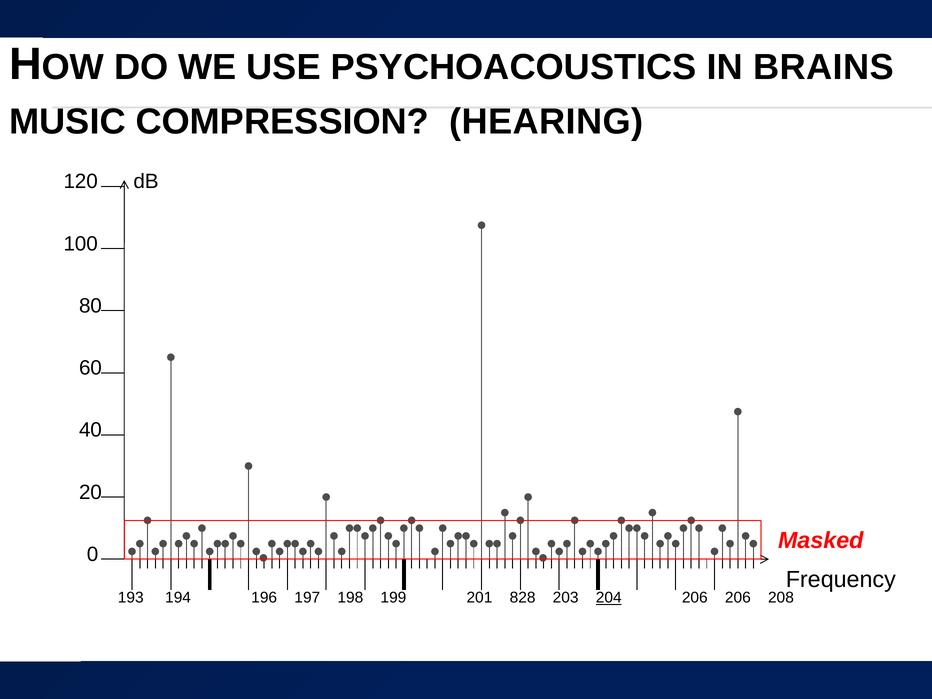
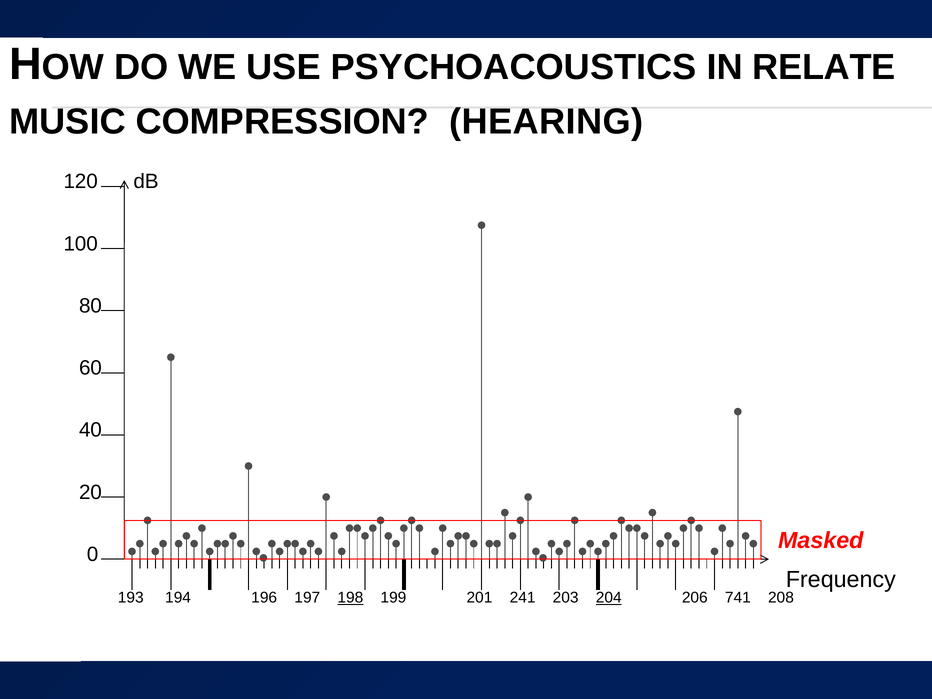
BRAINS: BRAINS -> RELATE
198 underline: none -> present
828: 828 -> 241
206 206: 206 -> 741
